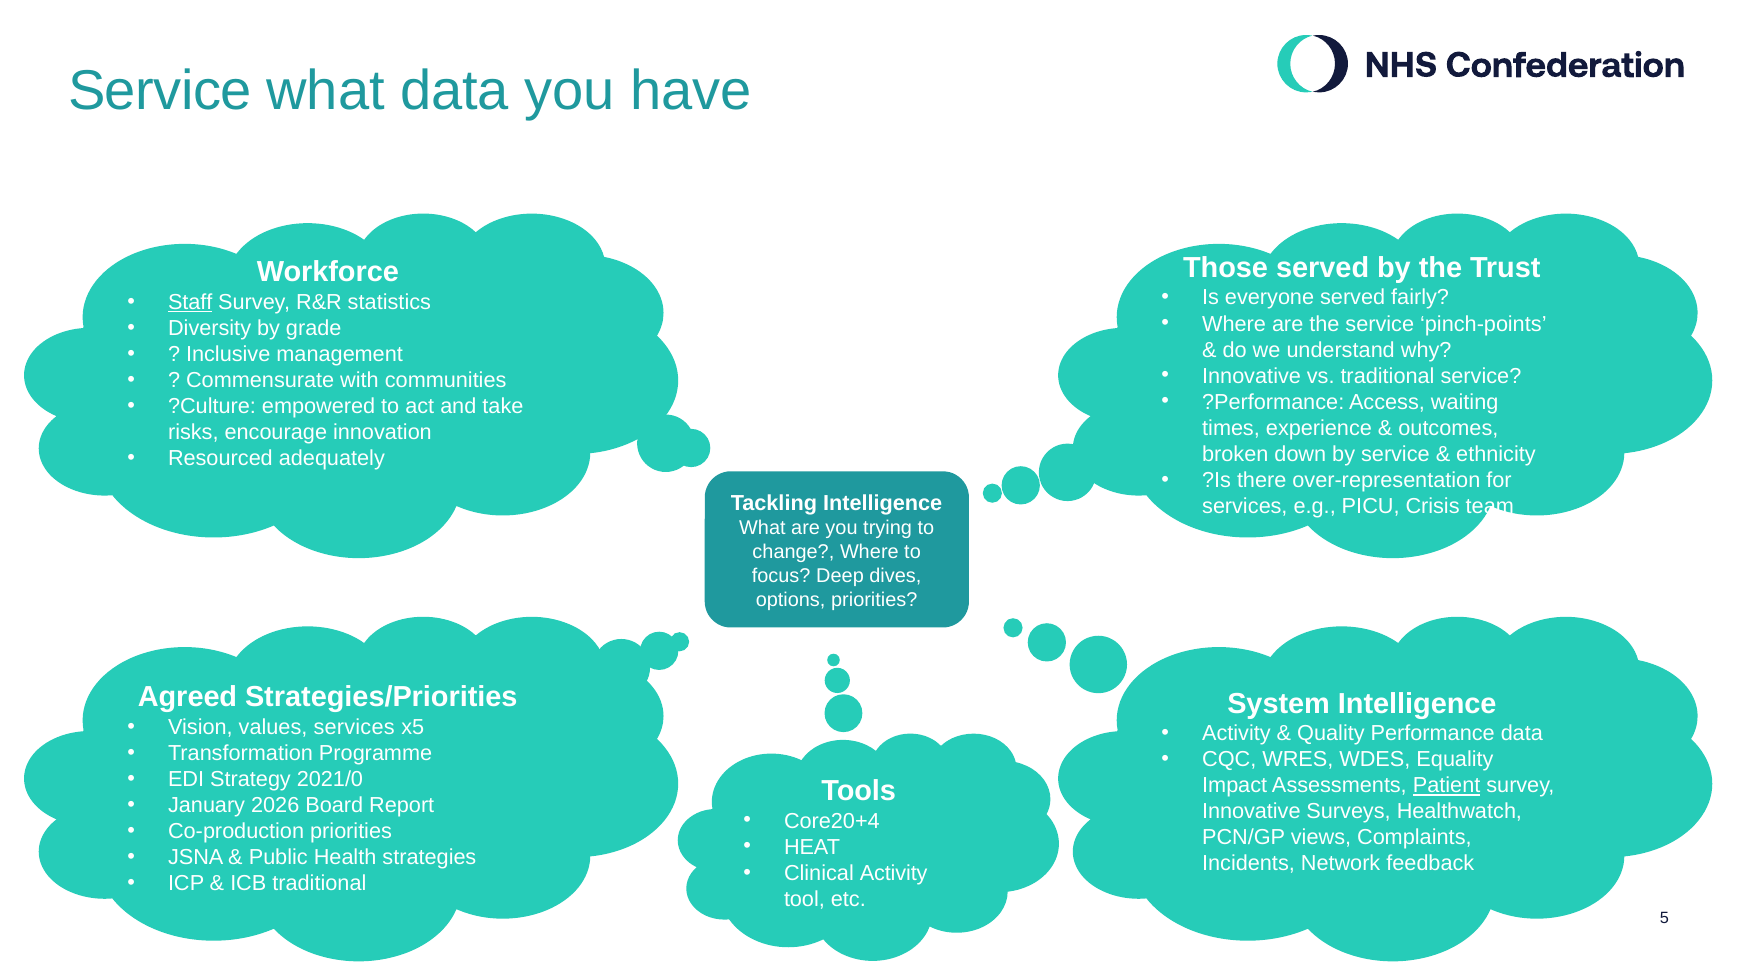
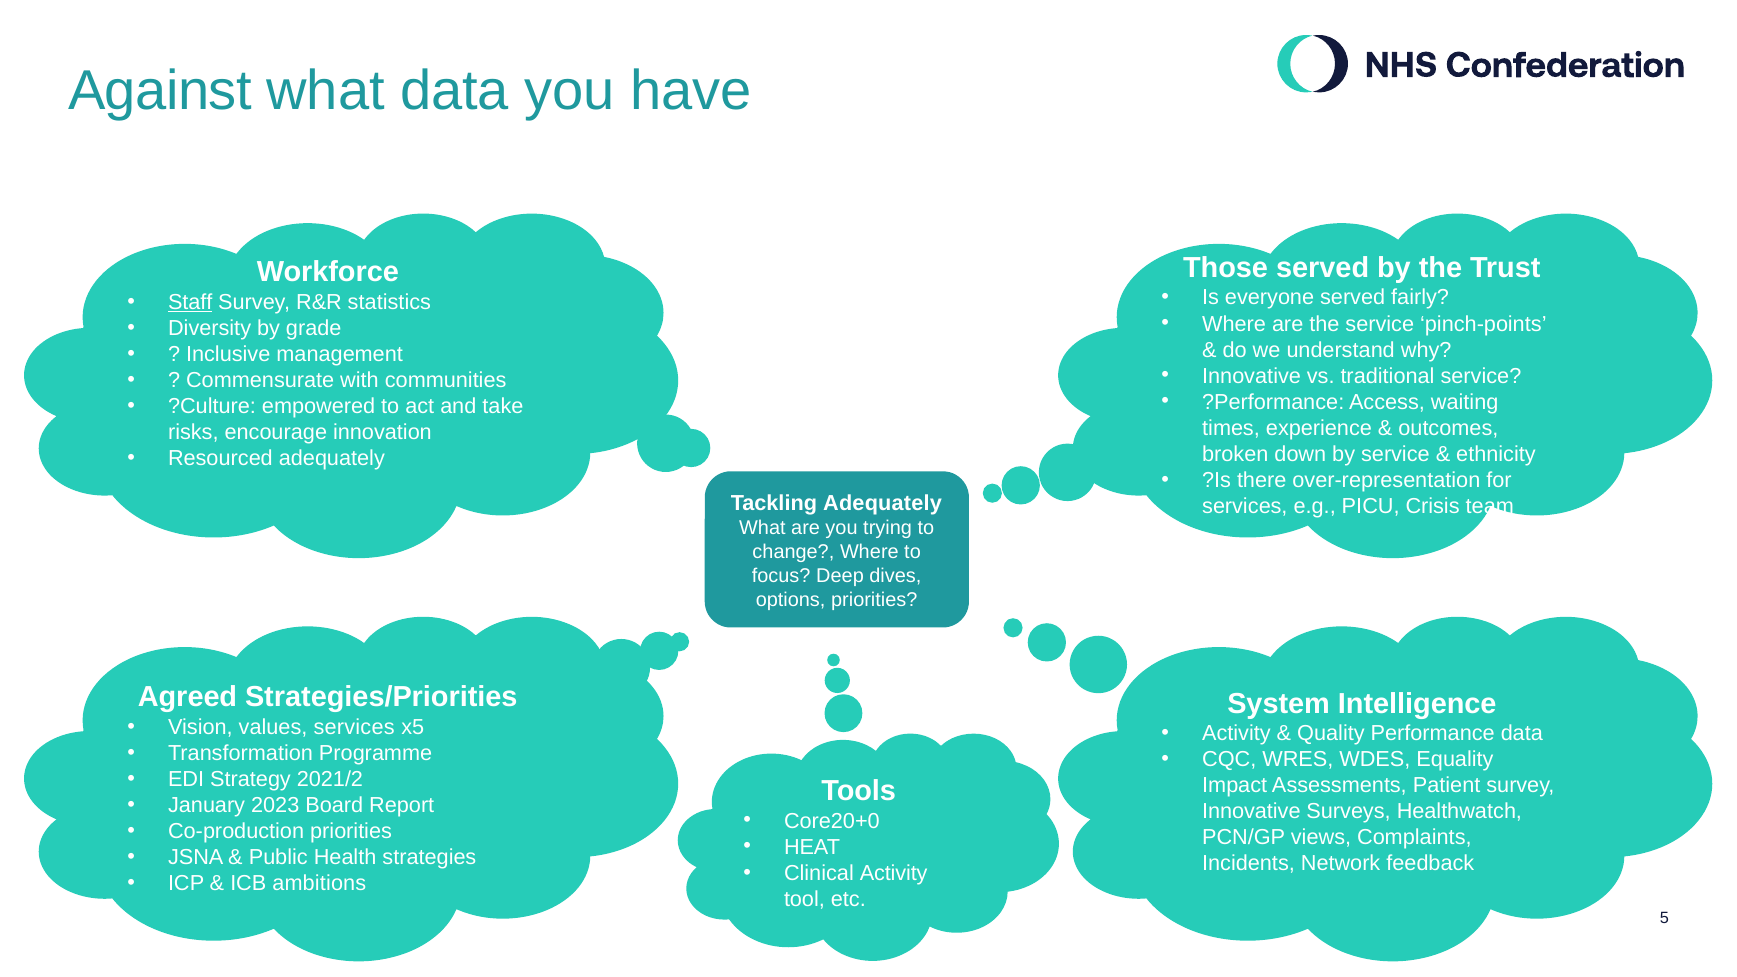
Service at (160, 91): Service -> Against
Tackling Intelligence: Intelligence -> Adequately
2021/0: 2021/0 -> 2021/2
Patient underline: present -> none
2026: 2026 -> 2023
Core20+4: Core20+4 -> Core20+0
ICB traditional: traditional -> ambitions
